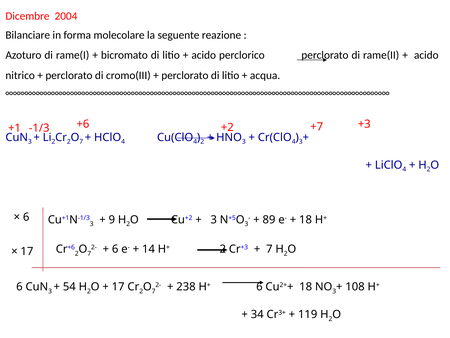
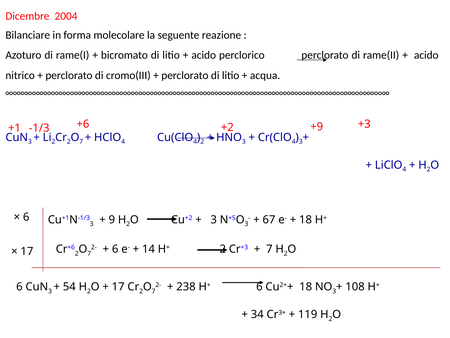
+7: +7 -> +9
89: 89 -> 67
